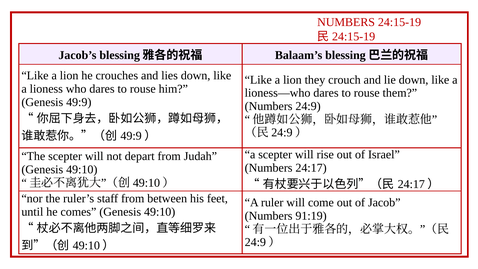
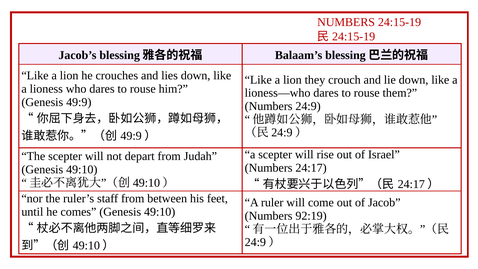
91:19: 91:19 -> 92:19
